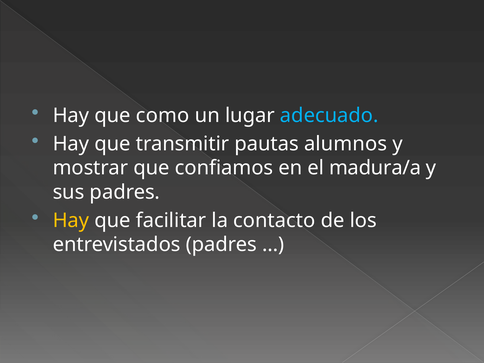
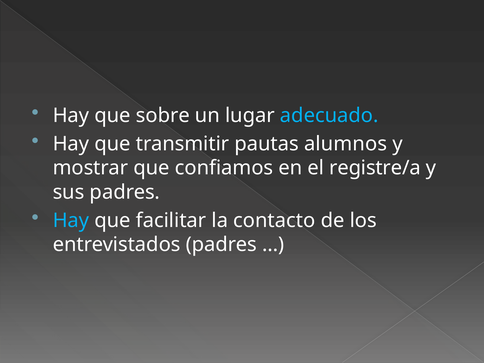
como: como -> sobre
madura/a: madura/a -> registre/a
Hay at (71, 220) colour: yellow -> light blue
